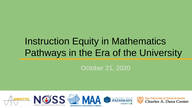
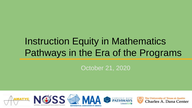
University: University -> Programs
